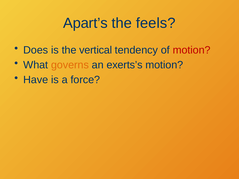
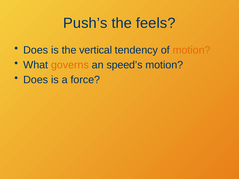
Apart’s: Apart’s -> Push’s
motion at (192, 50) colour: red -> orange
exerts’s: exerts’s -> speed’s
Have at (36, 80): Have -> Does
